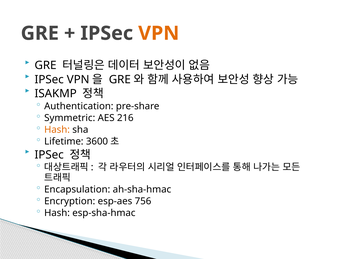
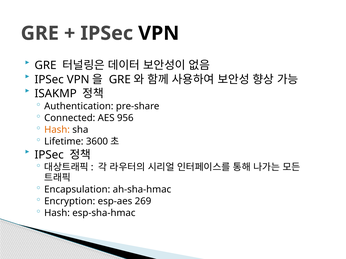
VPN at (159, 33) colour: orange -> black
Symmetric: Symmetric -> Connected
216: 216 -> 956
756: 756 -> 269
